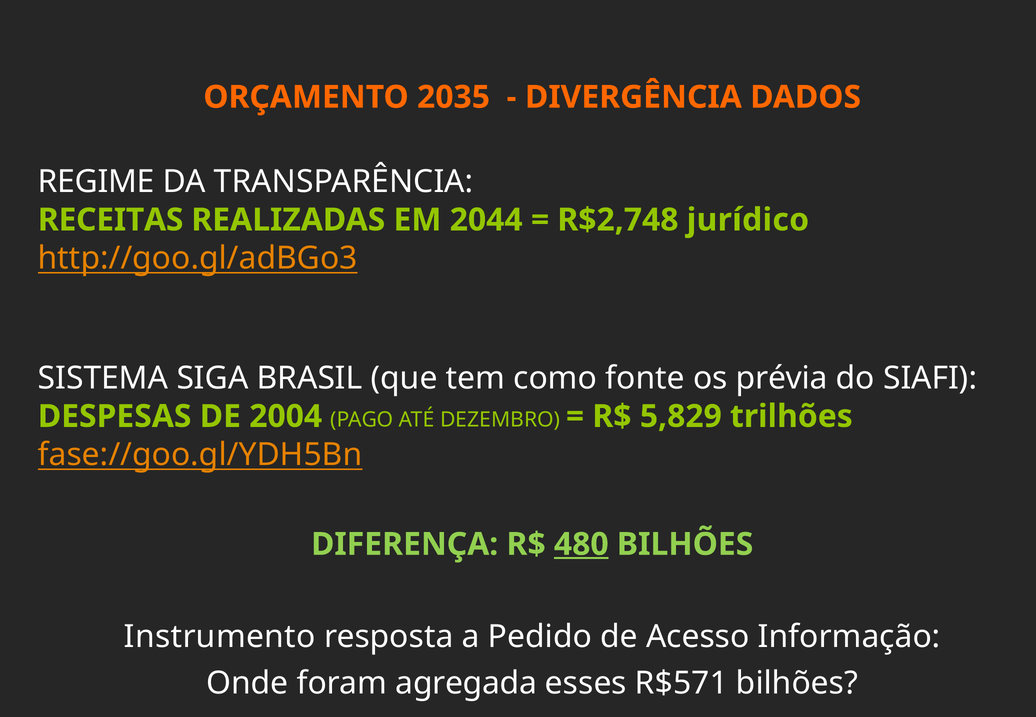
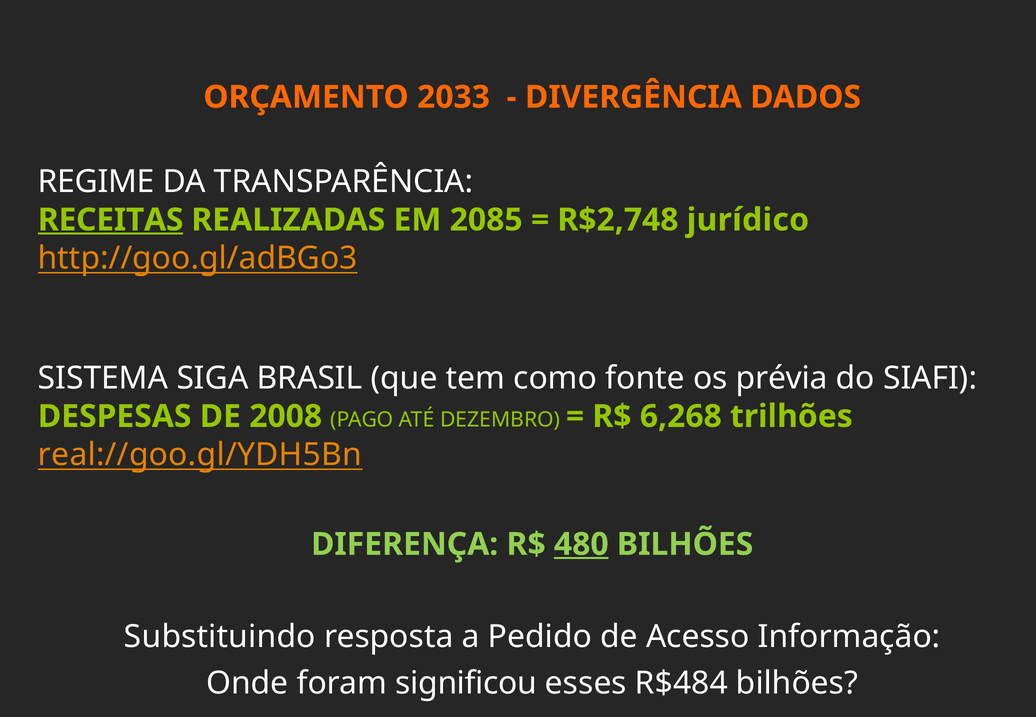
2035: 2035 -> 2033
RECEITAS underline: none -> present
2044: 2044 -> 2085
2004: 2004 -> 2008
5,829: 5,829 -> 6,268
fase://goo.gl/YDH5Bn: fase://goo.gl/YDH5Bn -> real://goo.gl/YDH5Bn
Instrumento: Instrumento -> Substituindo
agregada: agregada -> significou
R$571: R$571 -> R$484
